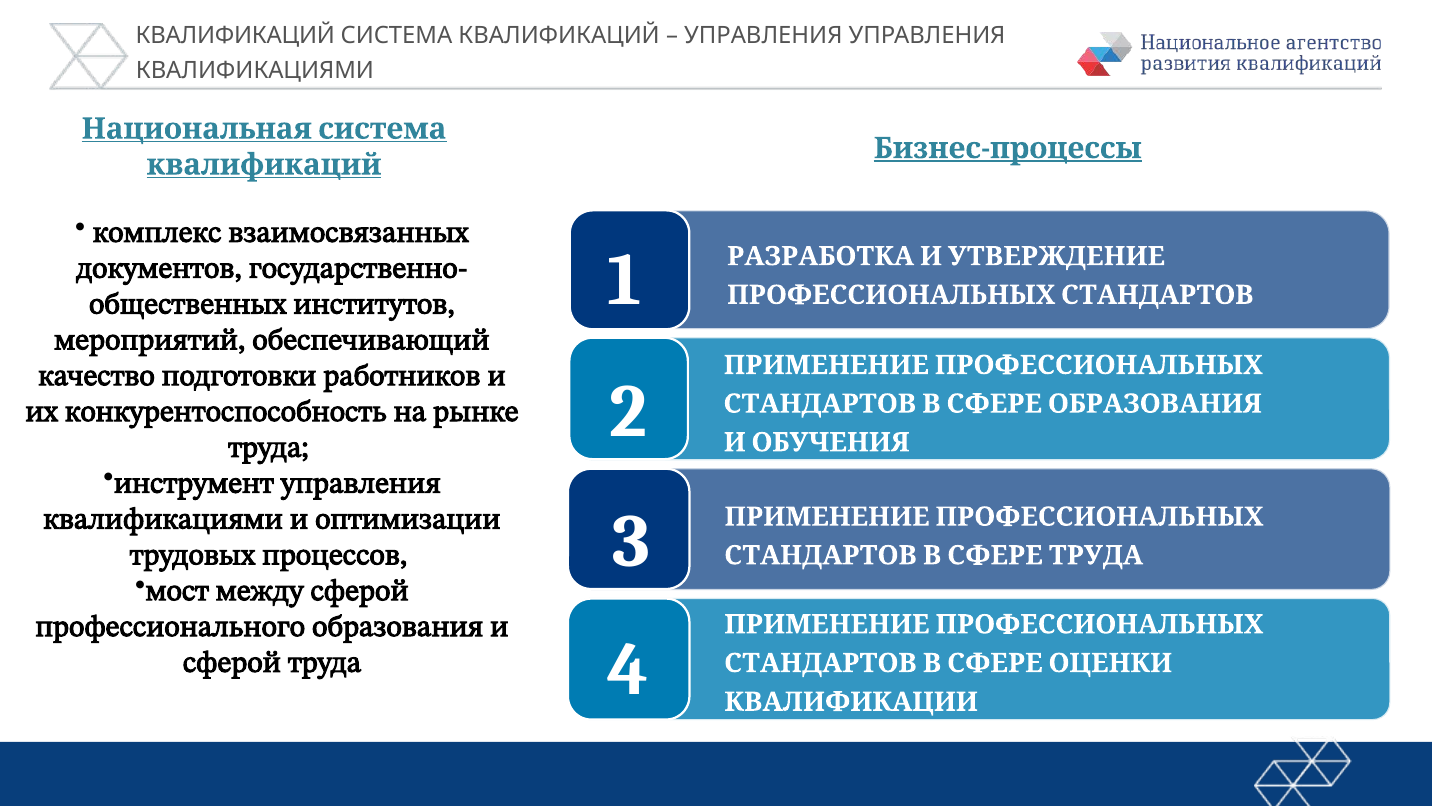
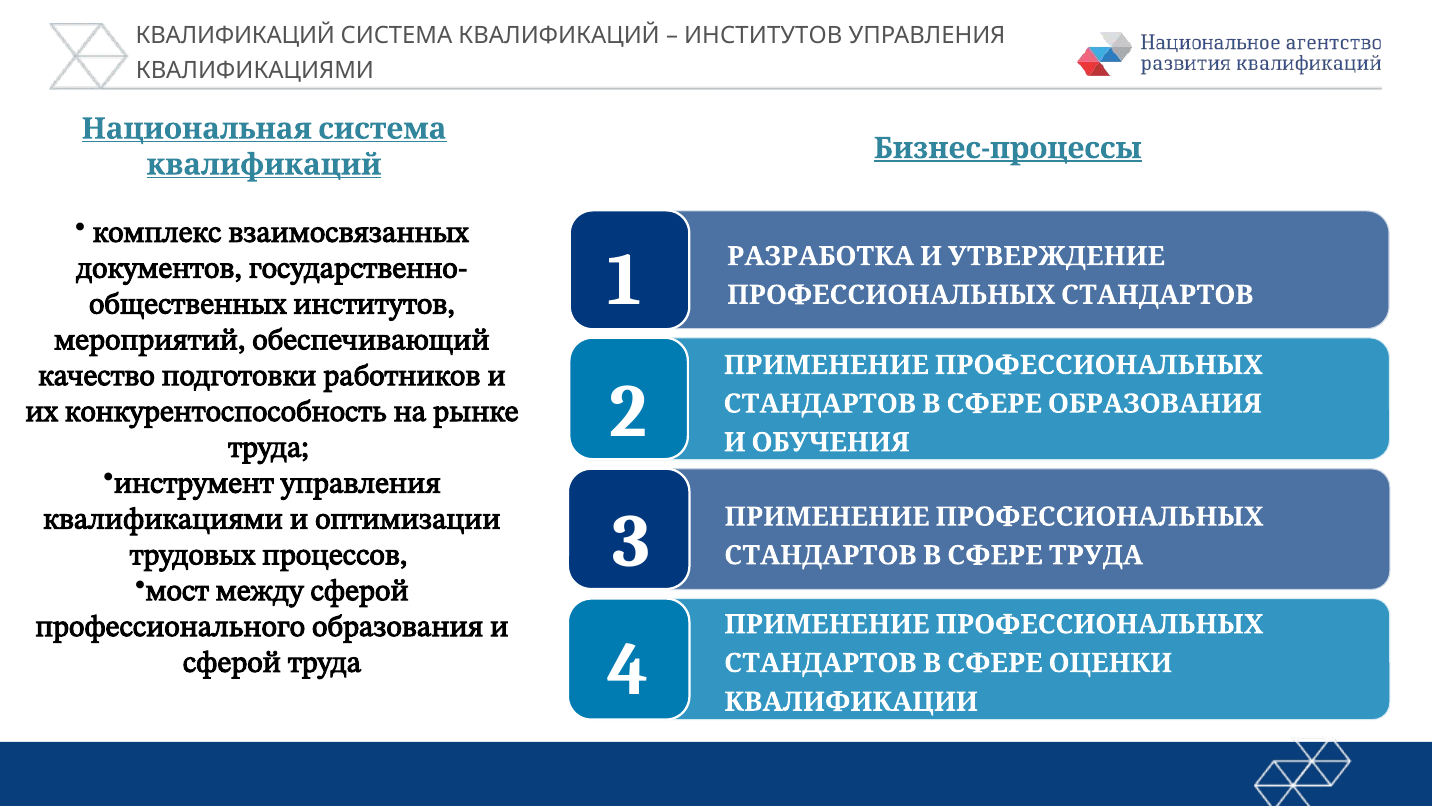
УПРАВЛЕНИЯ at (763, 36): УПРАВЛЕНИЯ -> ИНСТИТУТОВ
